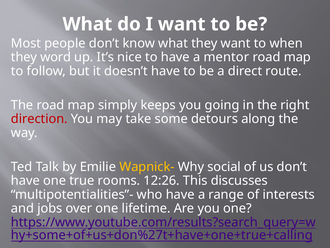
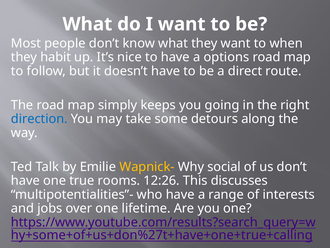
word: word -> habit
mentor: mentor -> options
direction colour: red -> blue
